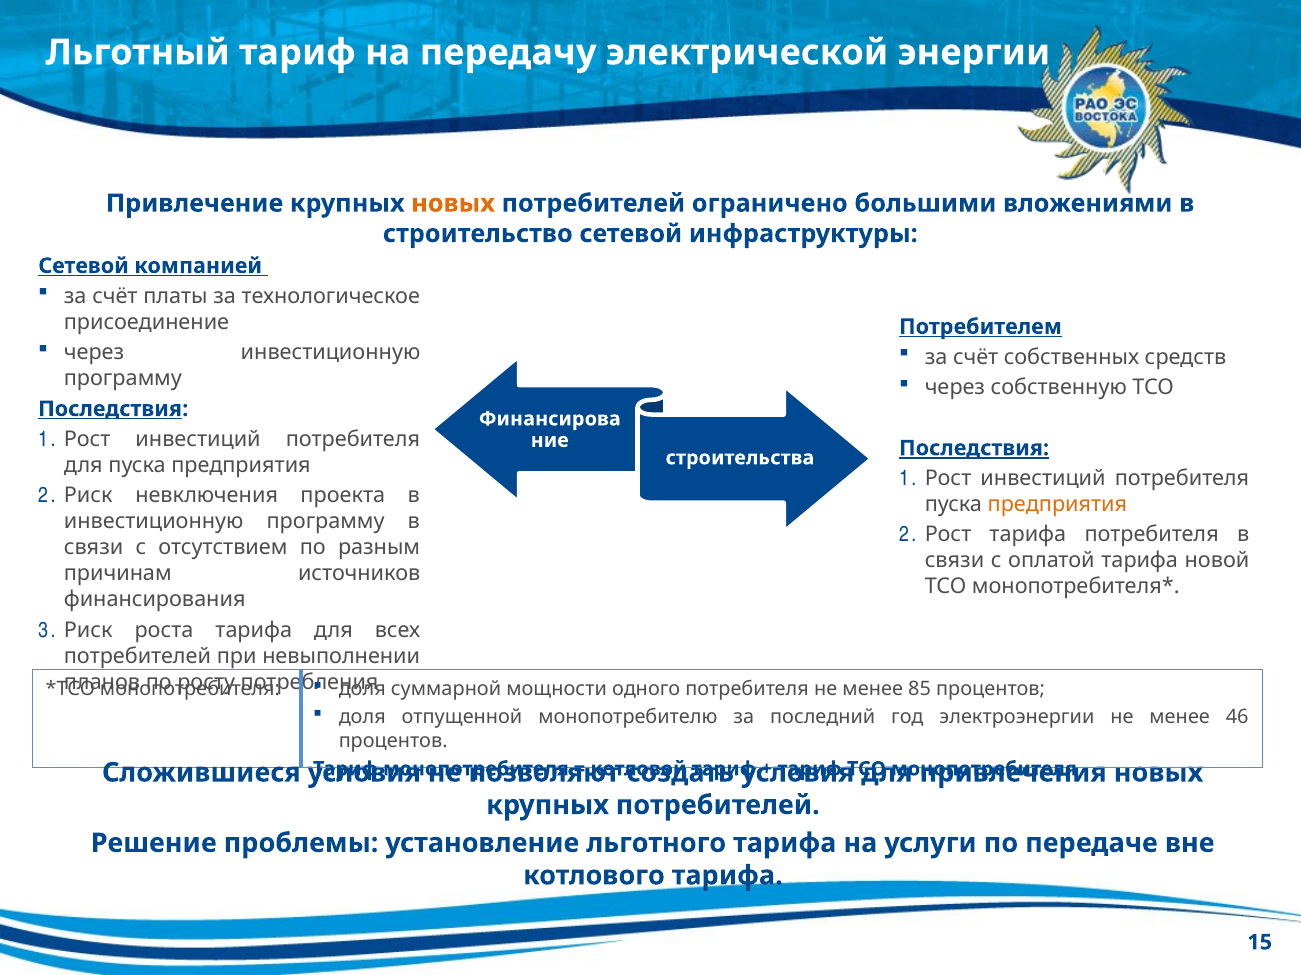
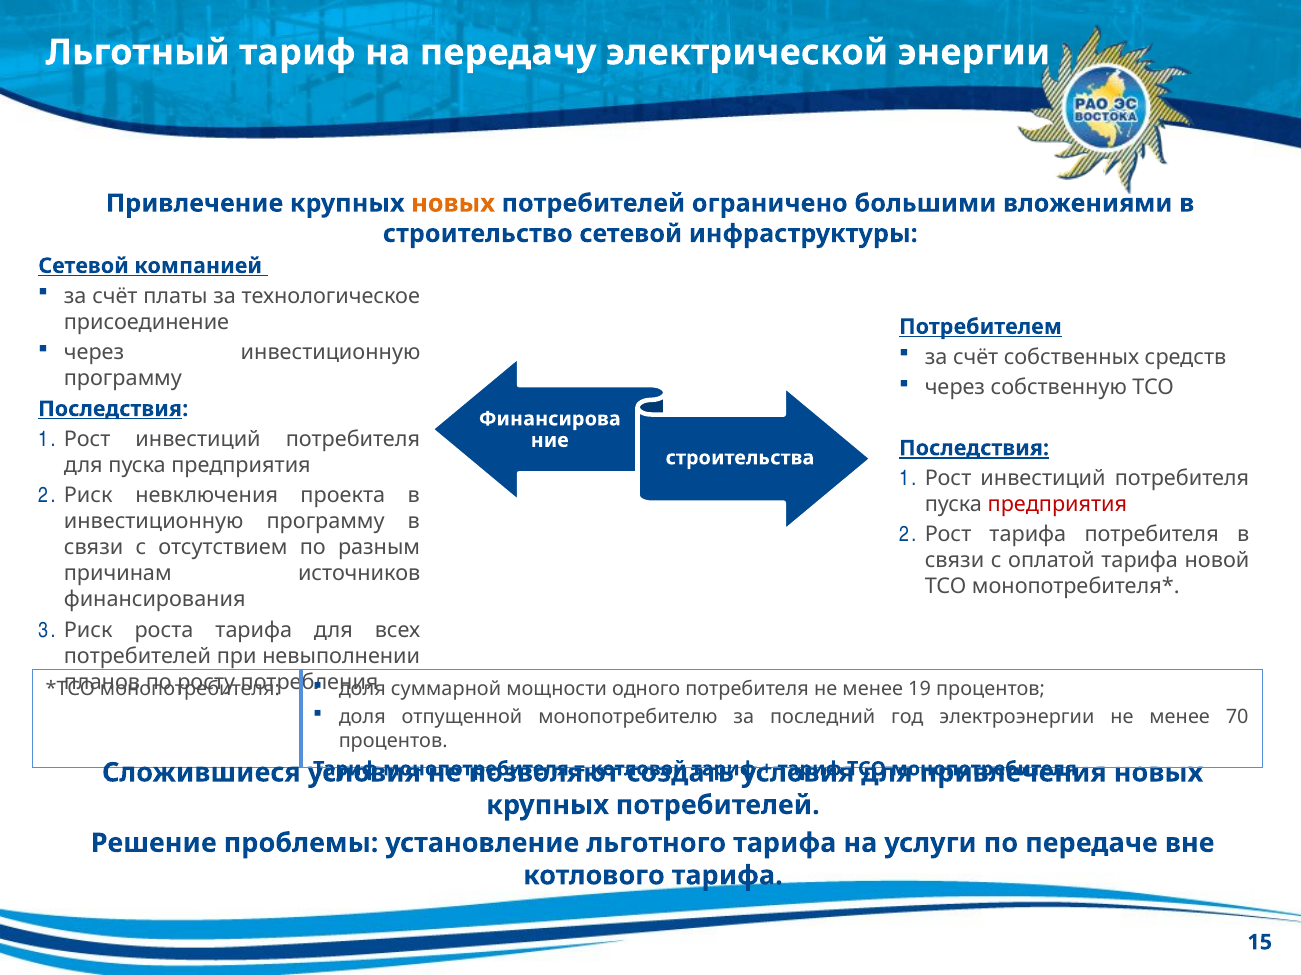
предприятия at (1057, 505) colour: orange -> red
85: 85 -> 19
46: 46 -> 70
